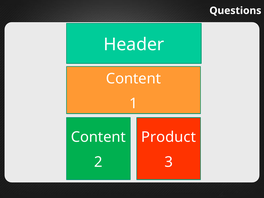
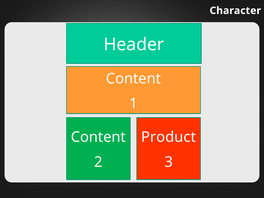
Questions: Questions -> Character
